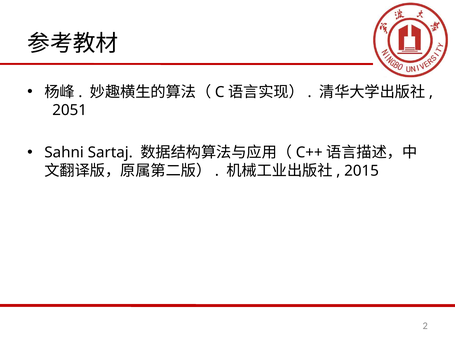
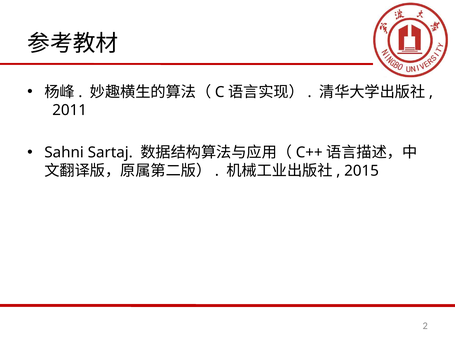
2051: 2051 -> 2011
